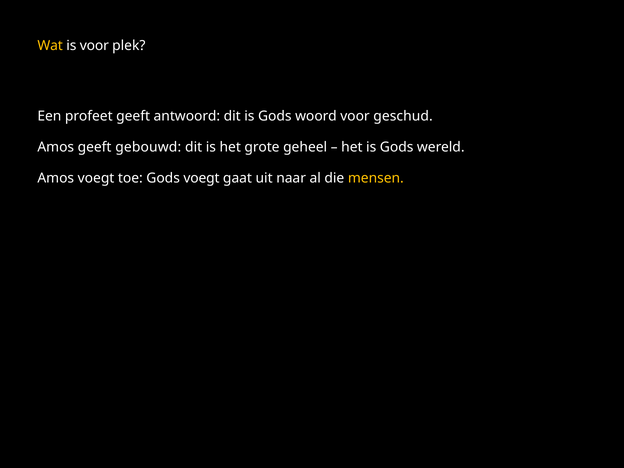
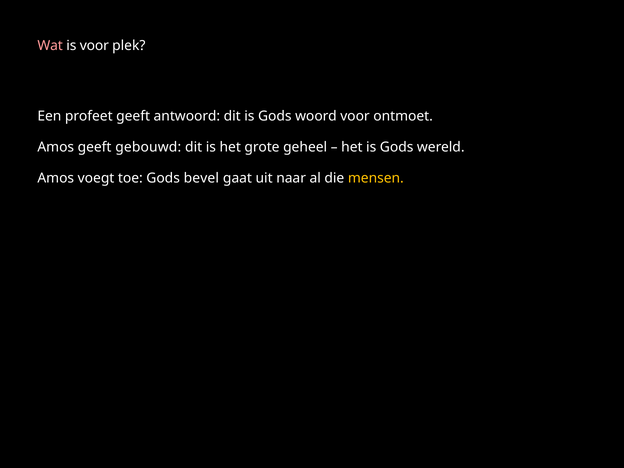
Wat colour: yellow -> pink
geschud: geschud -> ontmoet
Gods voegt: voegt -> bevel
